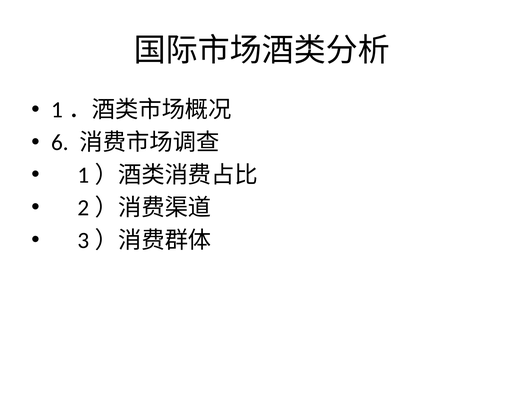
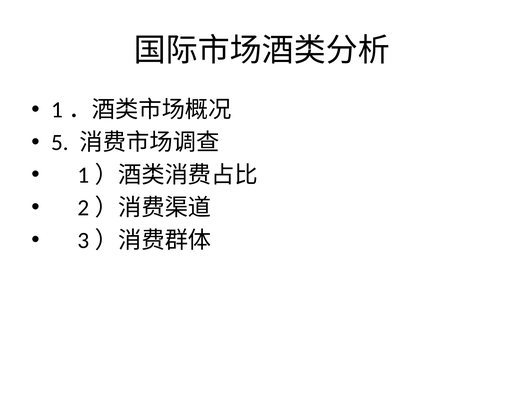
6: 6 -> 5
